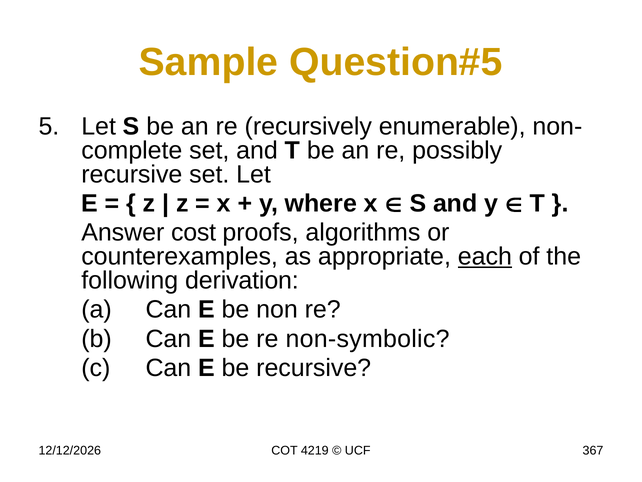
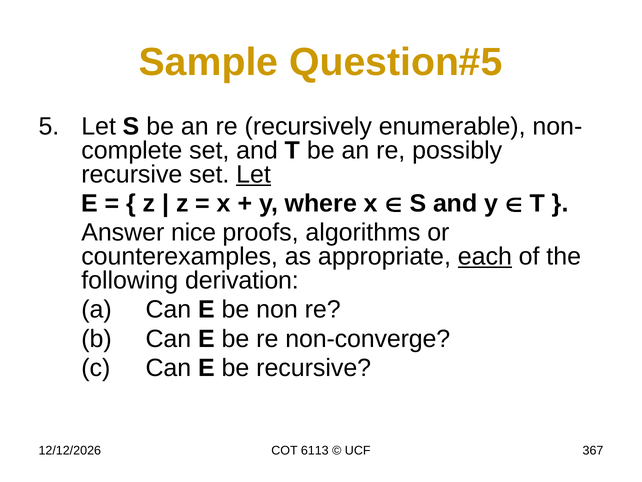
Let at (254, 174) underline: none -> present
cost: cost -> nice
non-symbolic: non-symbolic -> non-converge
4219: 4219 -> 6113
